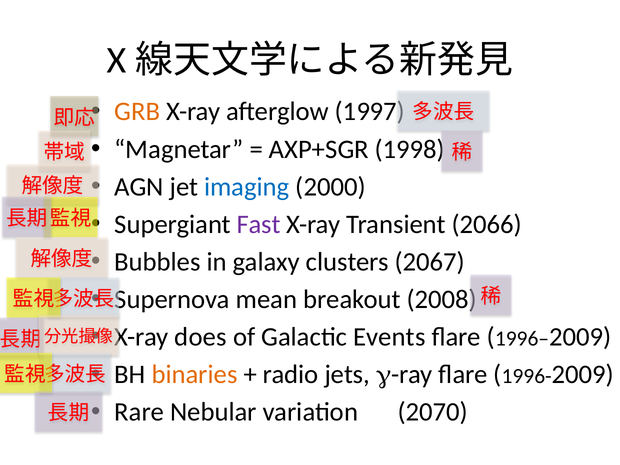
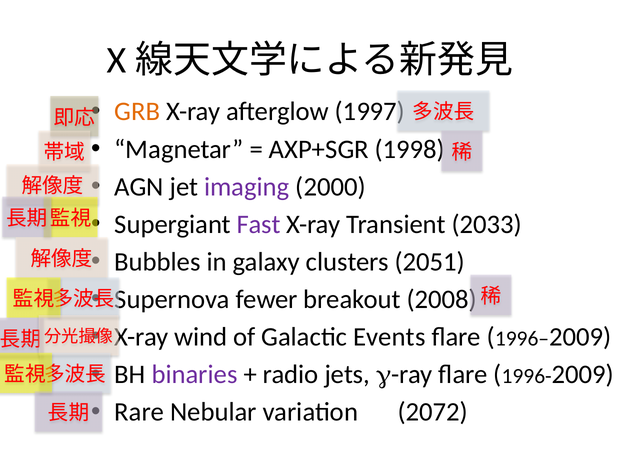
imaging colour: blue -> purple
2066: 2066 -> 2033
2067: 2067 -> 2051
mean: mean -> fewer
does: does -> wind
binaries colour: orange -> purple
2070: 2070 -> 2072
